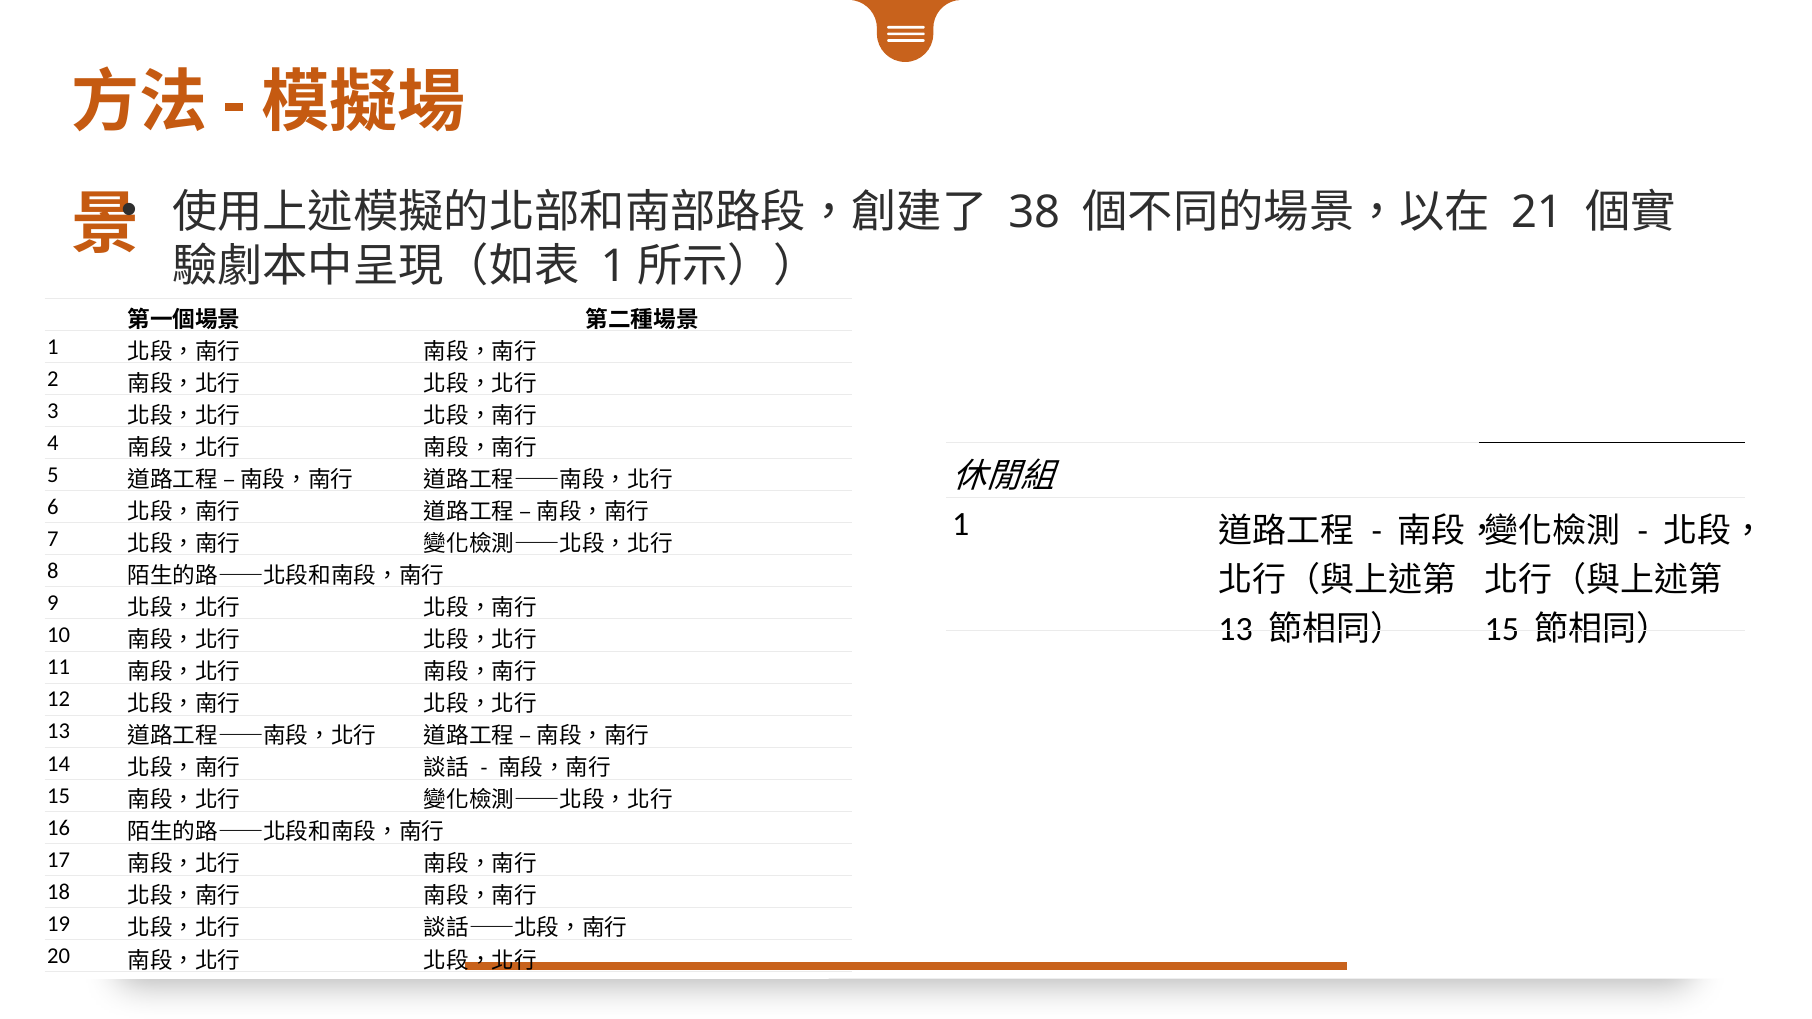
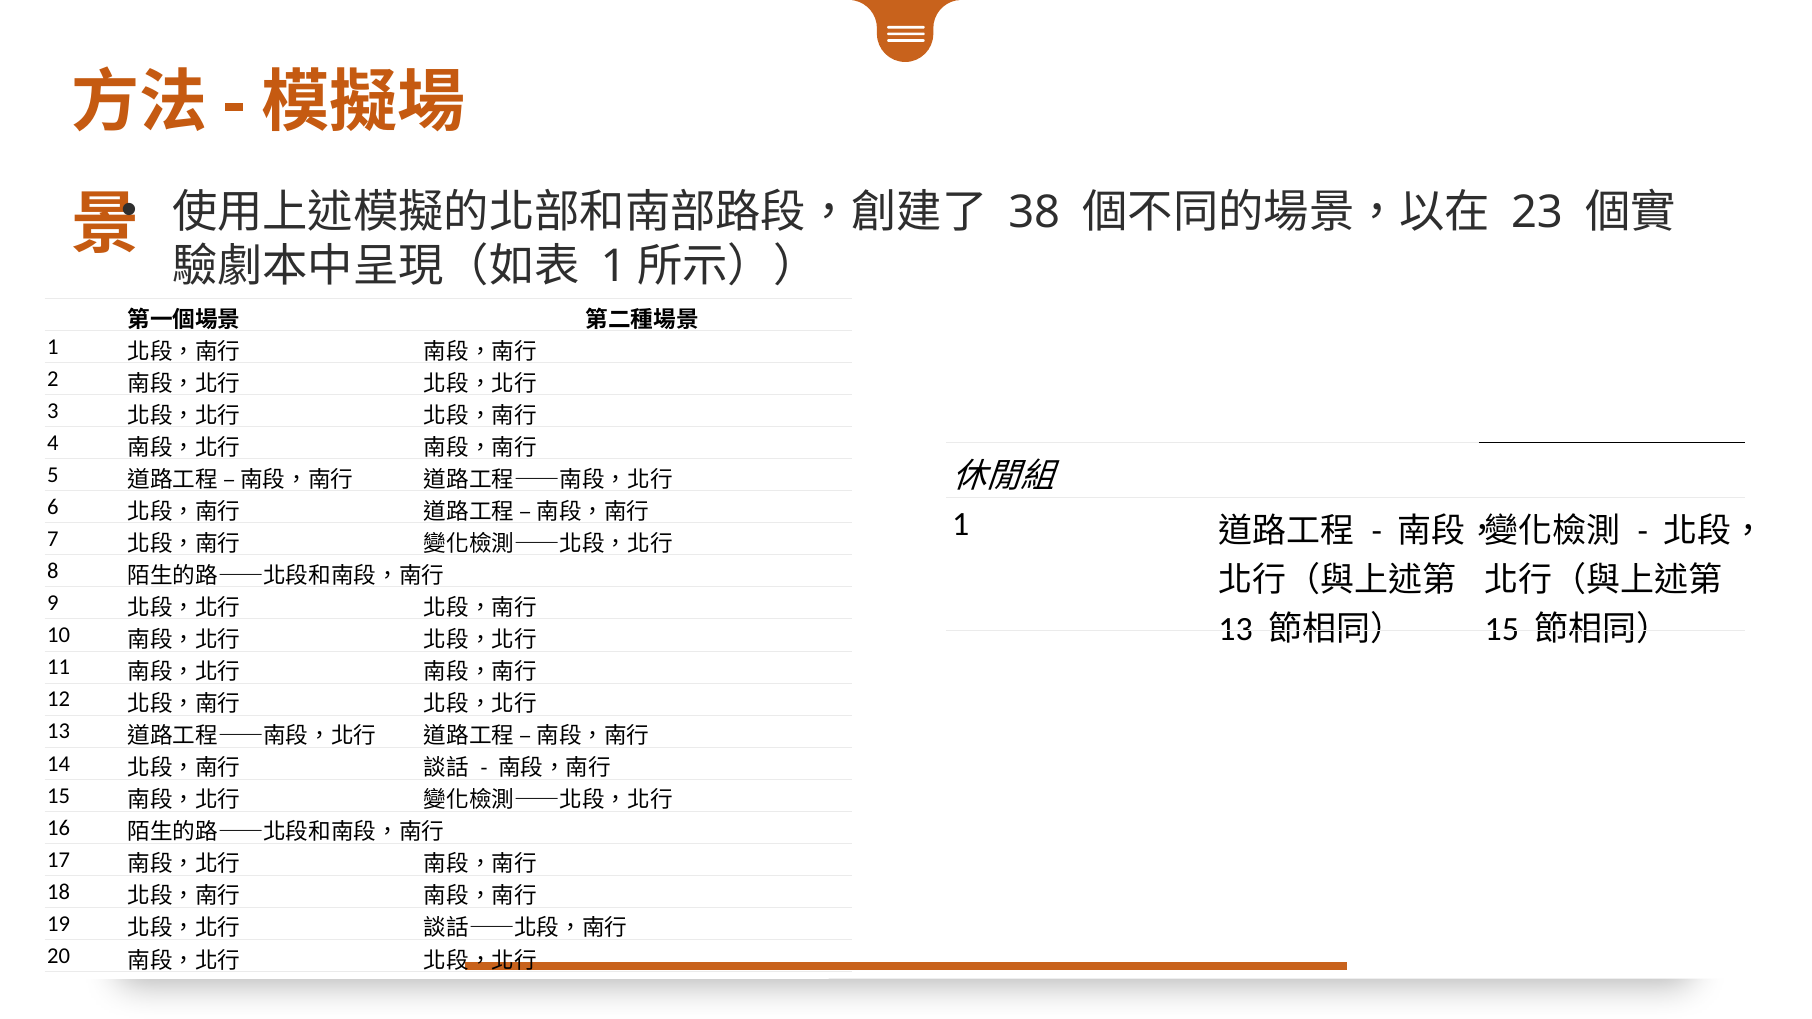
21: 21 -> 23
